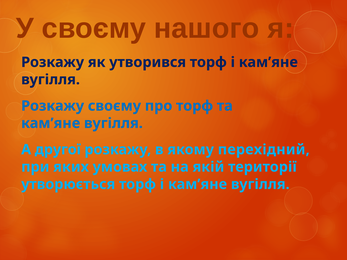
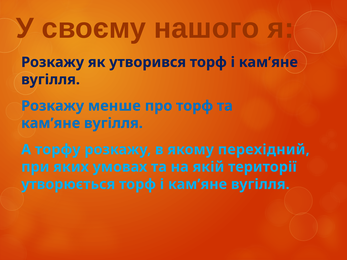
Розкажу своєму: своєму -> менше
другої: другої -> торфу
